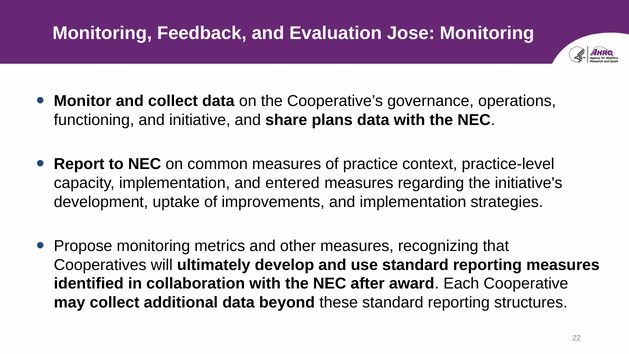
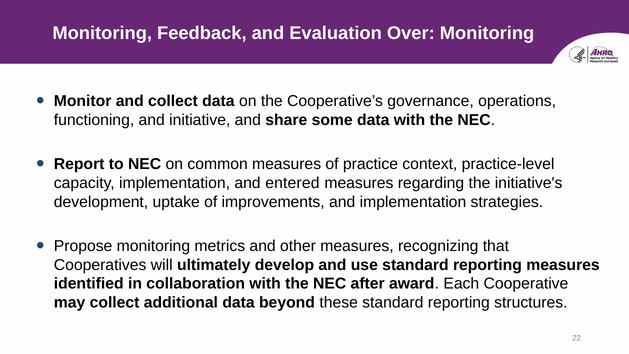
Jose: Jose -> Over
plans: plans -> some
